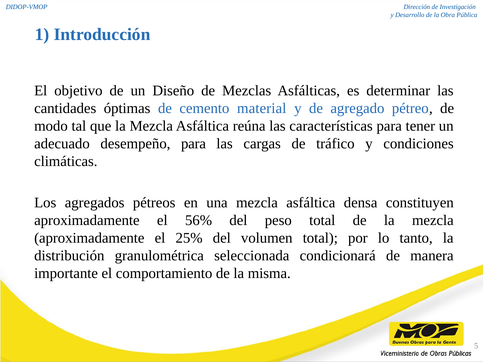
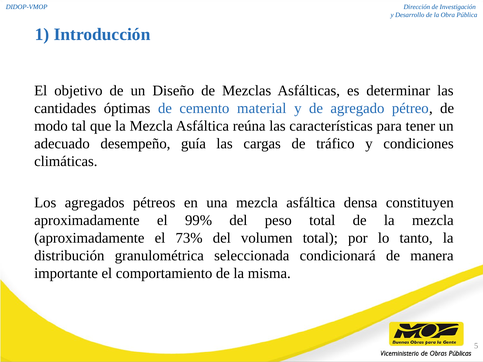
desempeño para: para -> guía
56%: 56% -> 99%
25%: 25% -> 73%
